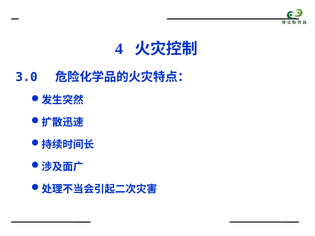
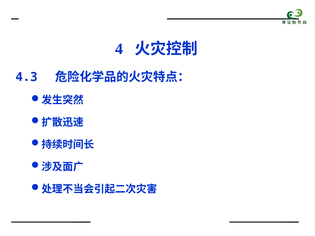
3.0: 3.0 -> 4.3
